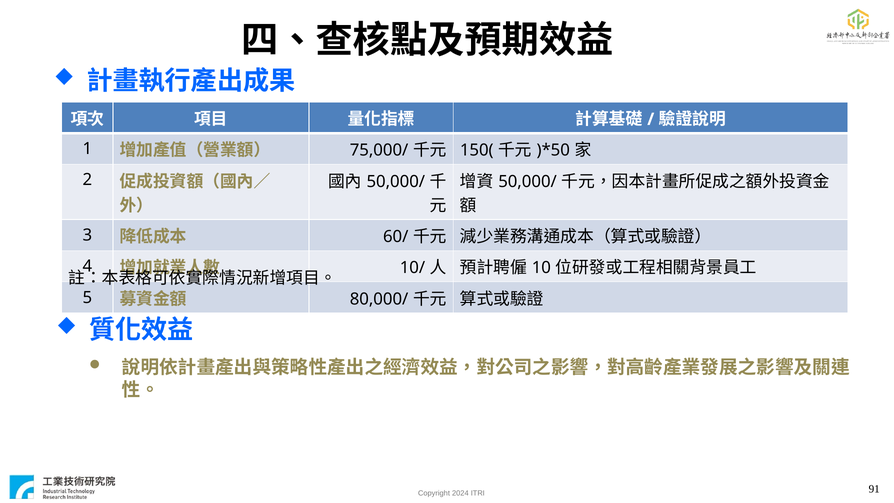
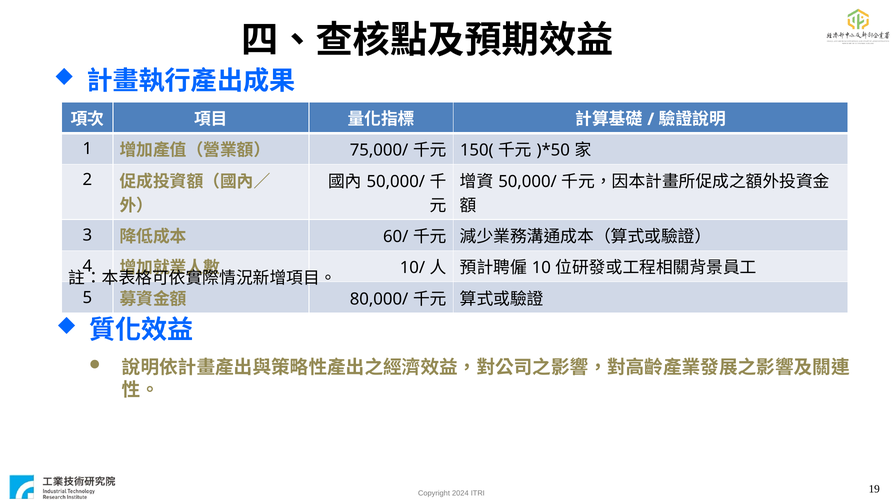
91: 91 -> 19
